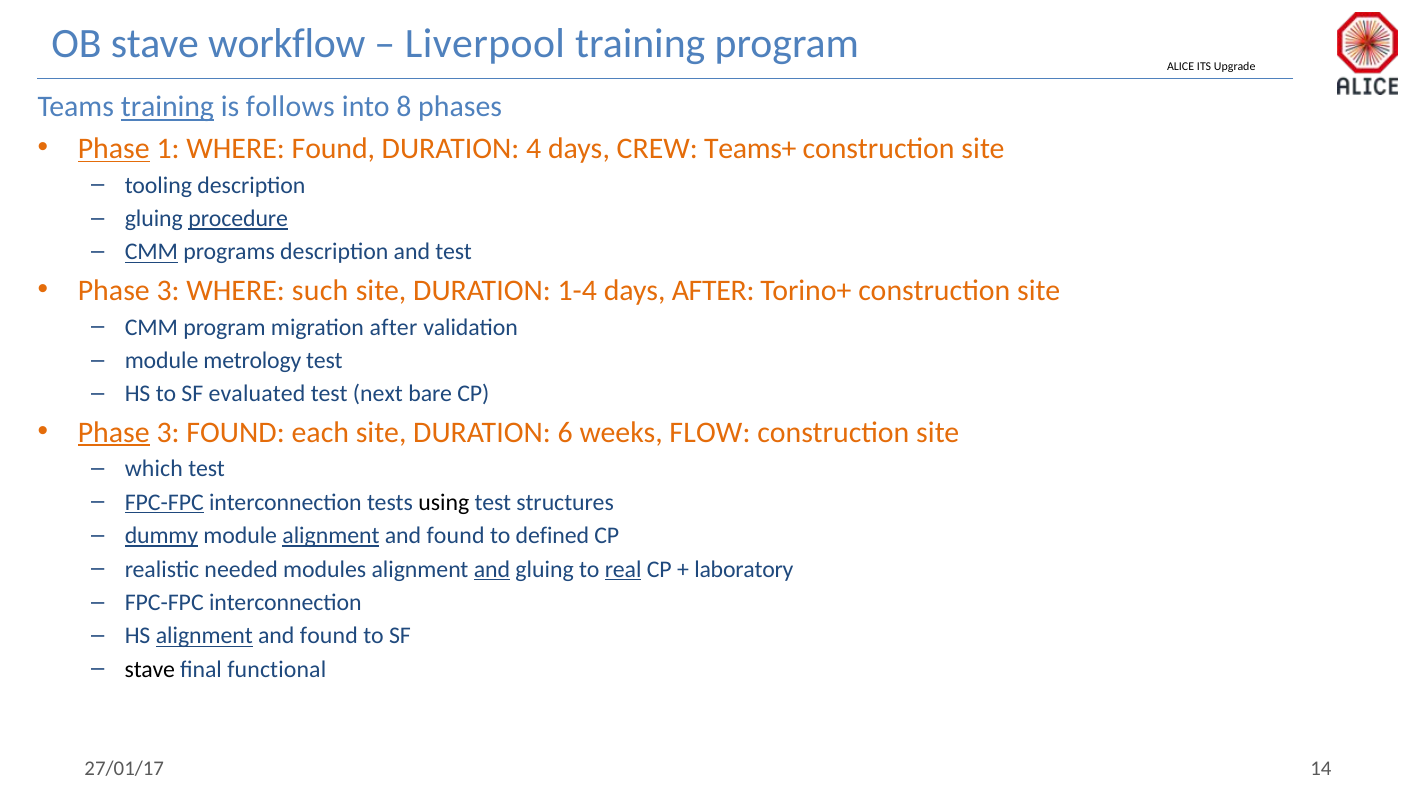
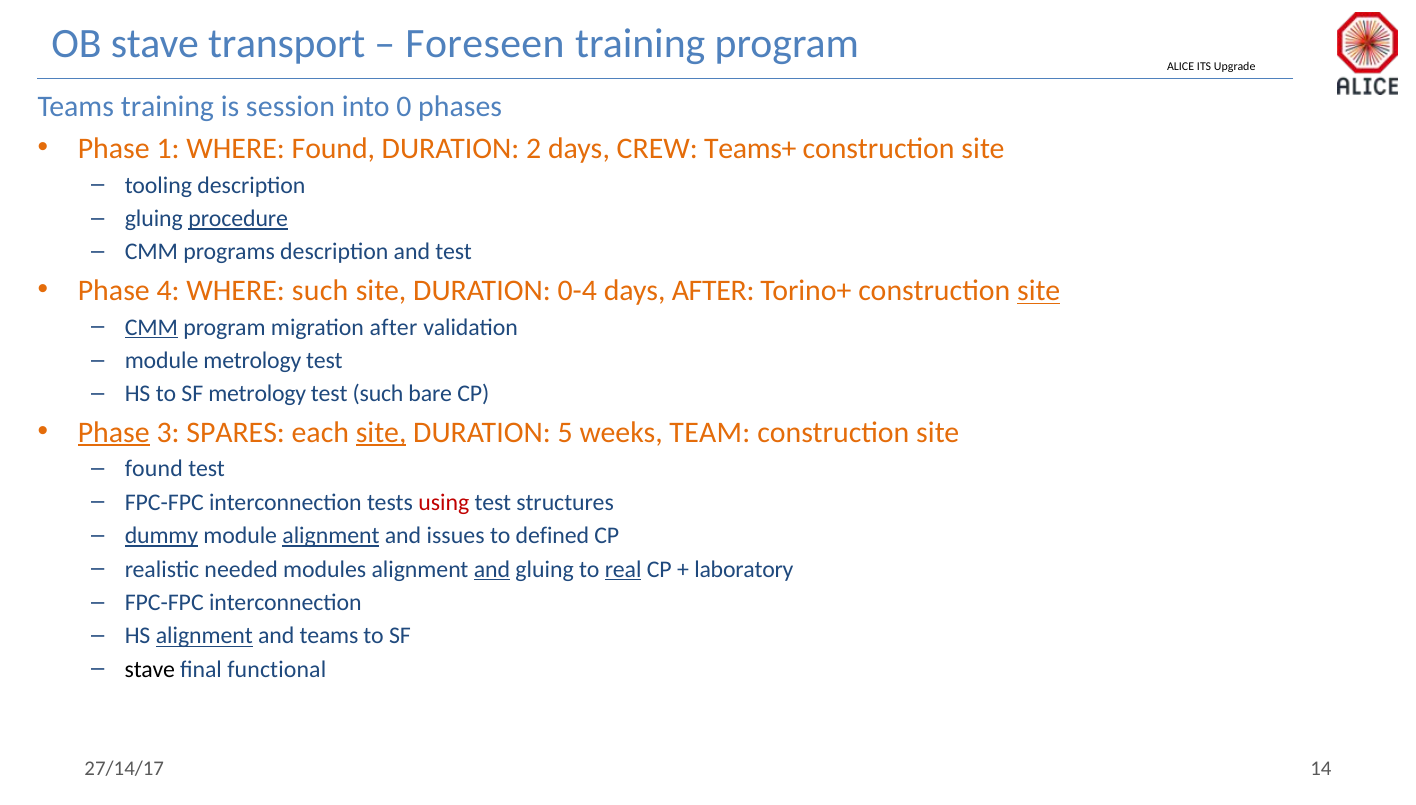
workflow: workflow -> transport
Liverpool: Liverpool -> Foreseen
training at (167, 107) underline: present -> none
follows: follows -> session
8: 8 -> 0
Phase at (114, 149) underline: present -> none
4: 4 -> 2
CMM at (151, 252) underline: present -> none
3 at (168, 291): 3 -> 4
1-4: 1-4 -> 0-4
site at (1039, 291) underline: none -> present
CMM at (151, 327) underline: none -> present
SF evaluated: evaluated -> metrology
test next: next -> such
3 FOUND: FOUND -> SPARES
site at (381, 433) underline: none -> present
6: 6 -> 5
FLOW: FLOW -> TEAM
which at (154, 469): which -> found
FPC-FPC at (164, 503) underline: present -> none
using colour: black -> red
found at (456, 536): found -> issues
found at (329, 636): found -> teams
27/01/17: 27/01/17 -> 27/14/17
